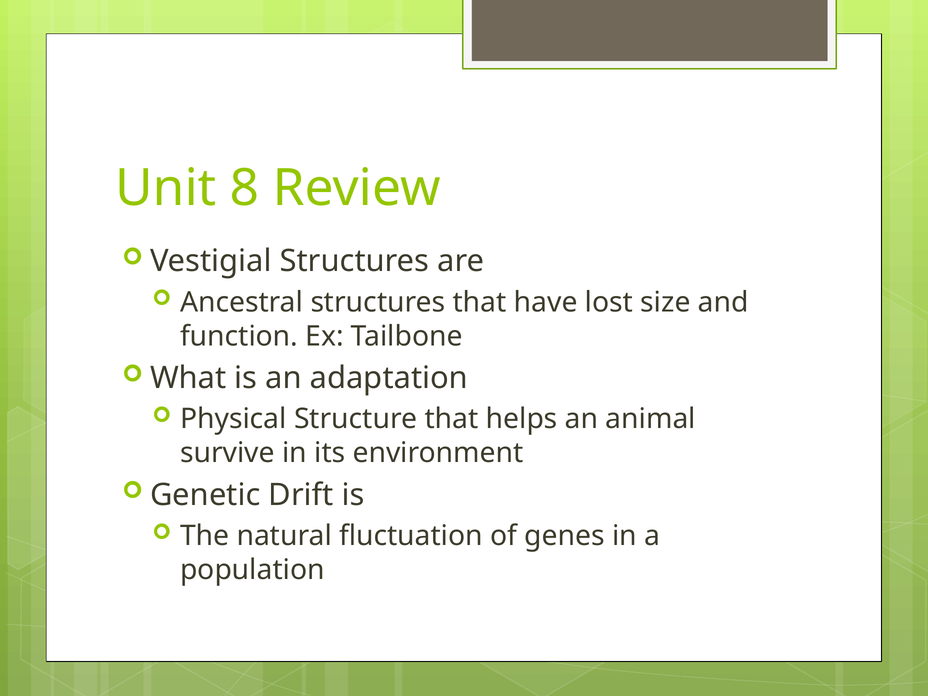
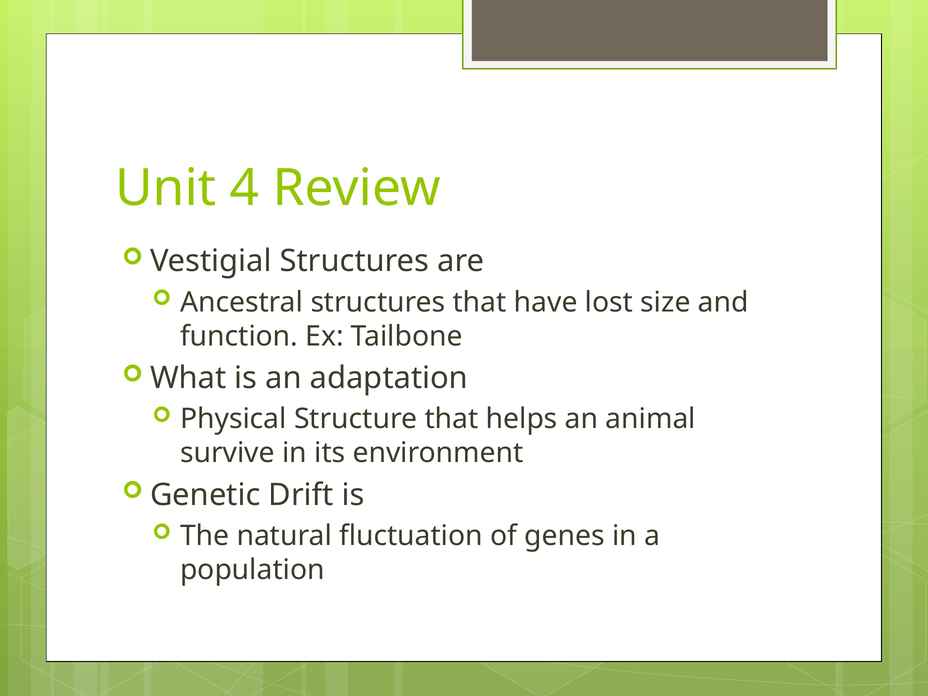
8: 8 -> 4
